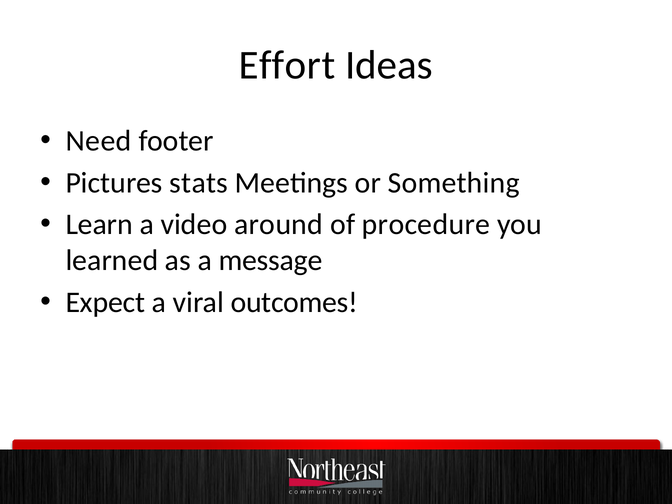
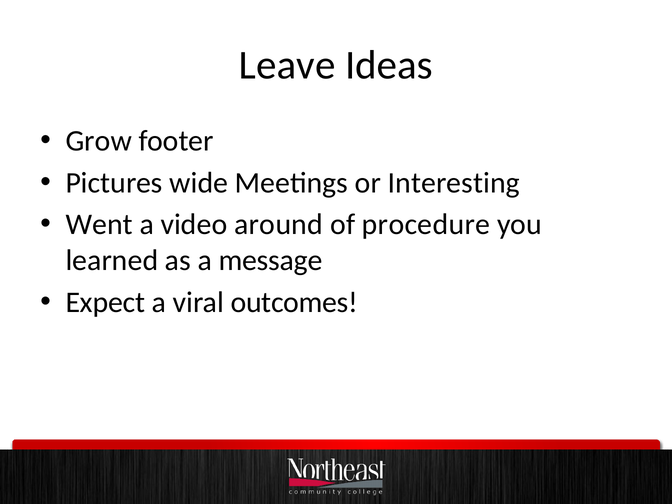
Effort: Effort -> Leave
Need: Need -> Grow
stats: stats -> wide
Something: Something -> Interesting
Learn: Learn -> Went
